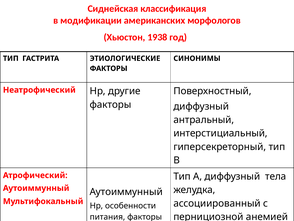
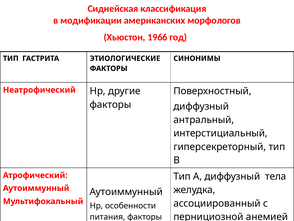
1938: 1938 -> 1966
